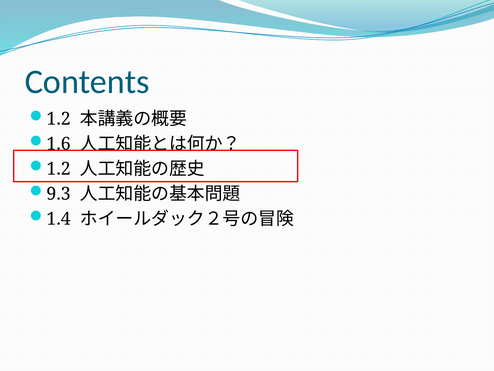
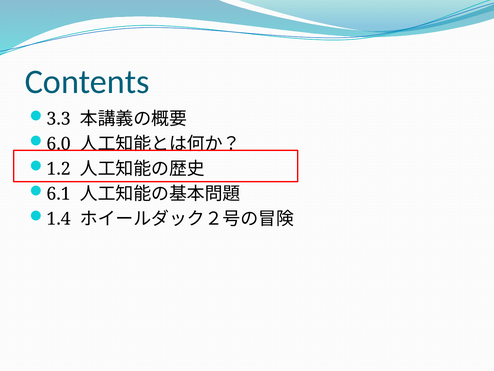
1.2 at (59, 119): 1.2 -> 3.3
1.6: 1.6 -> 6.0
9.3: 9.3 -> 6.1
